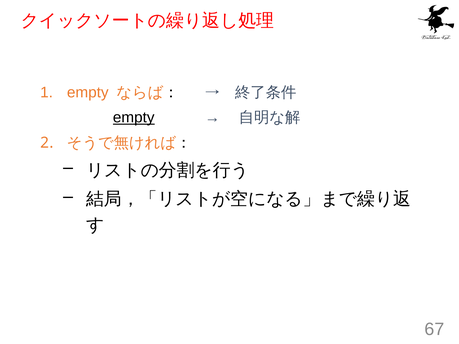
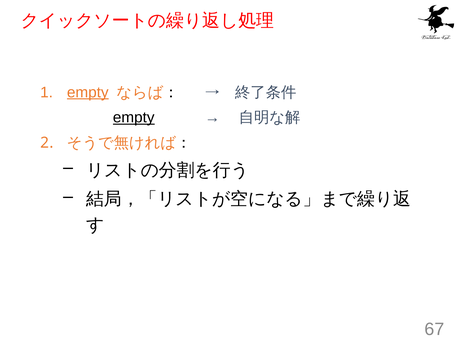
empty at (88, 92) underline: none -> present
